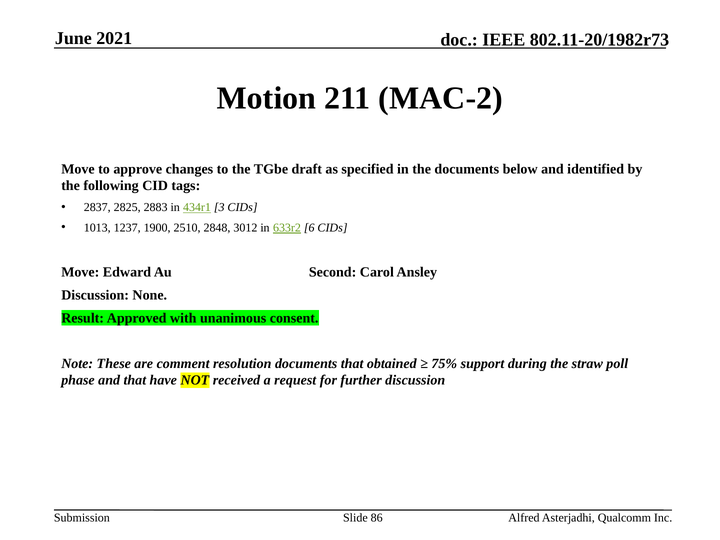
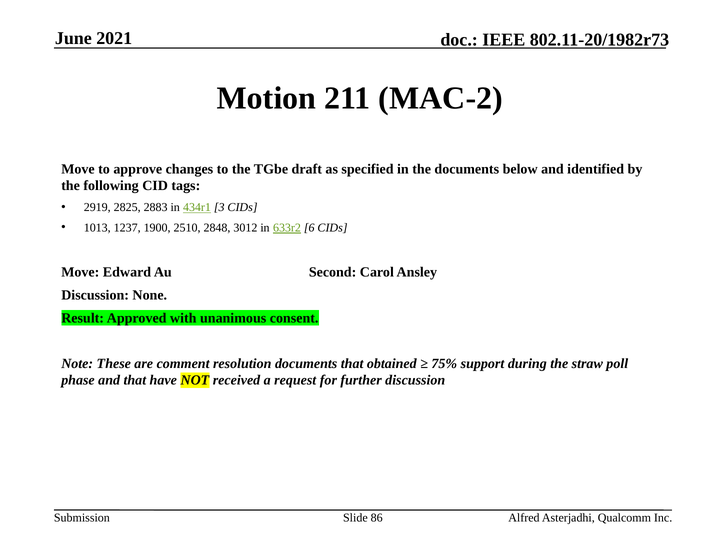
2837: 2837 -> 2919
